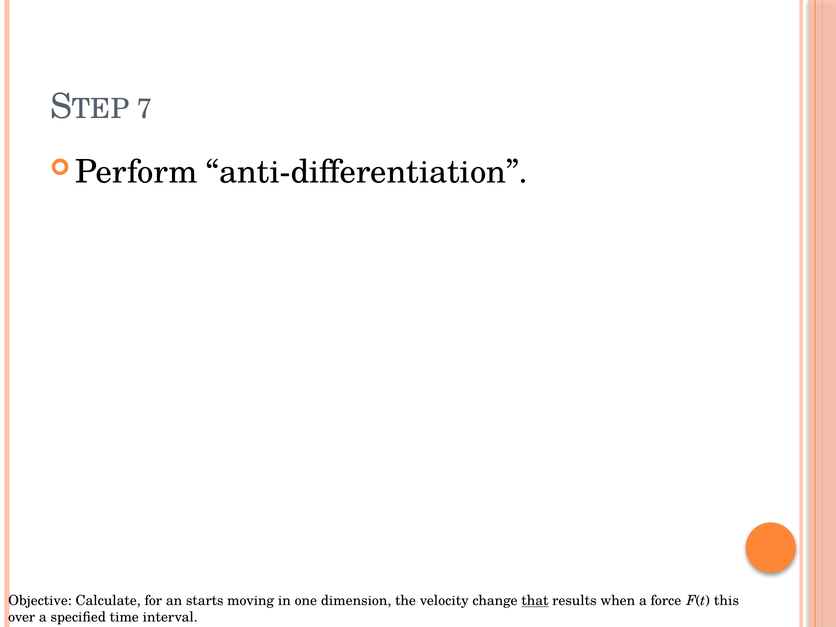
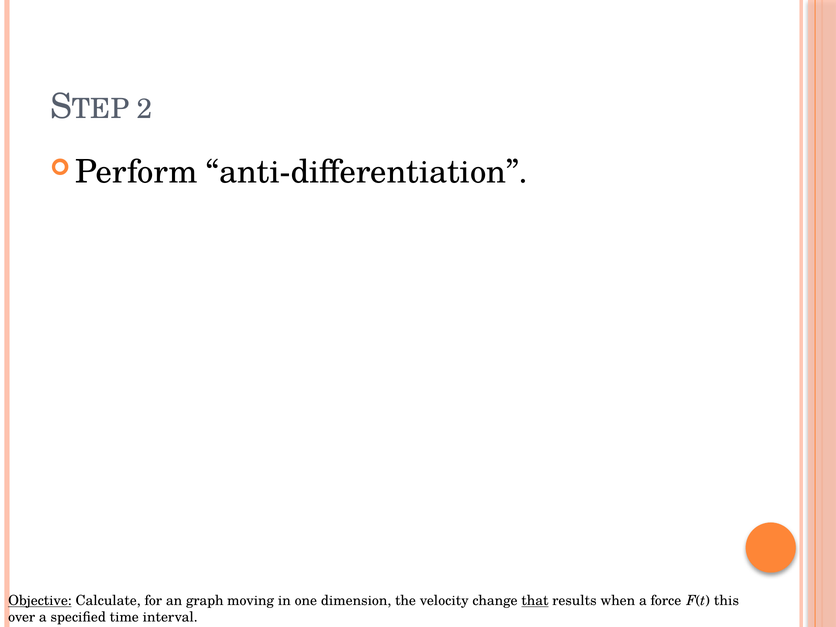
7: 7 -> 2
Objective underline: none -> present
starts: starts -> graph
